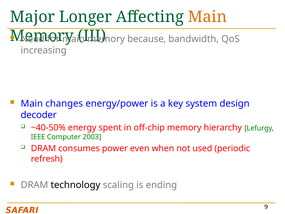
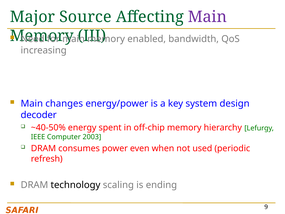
Longer: Longer -> Source
Main at (207, 17) colour: orange -> purple
because: because -> enabled
